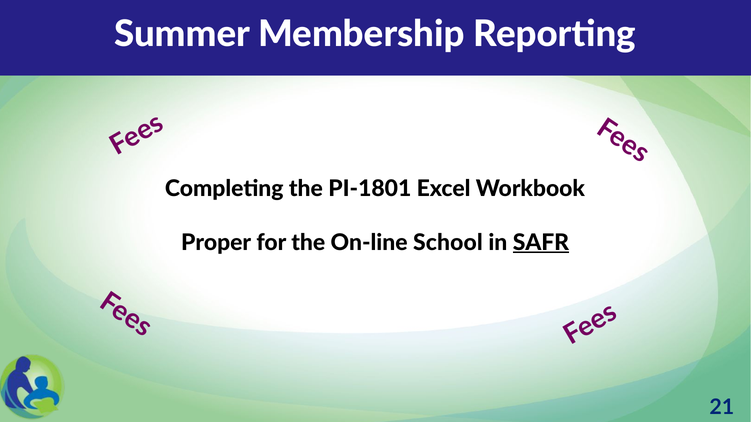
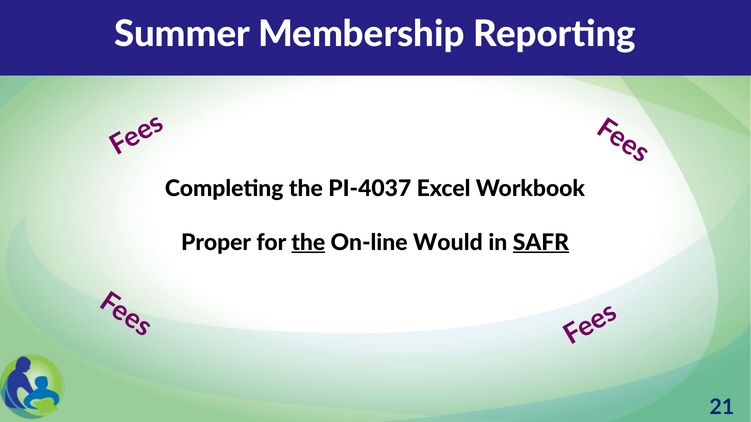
PI-1801: PI-1801 -> PI-4037
the at (308, 243) underline: none -> present
School: School -> Would
